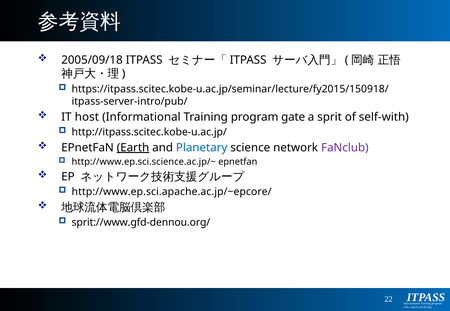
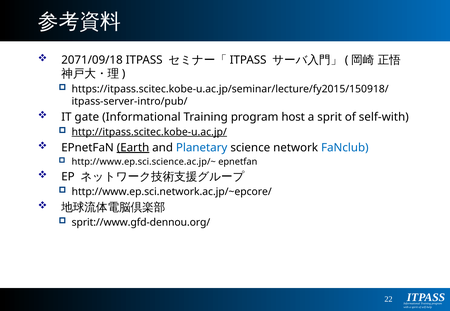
2005/09/18: 2005/09/18 -> 2071/09/18
host: host -> gate
gate: gate -> host
http://itpass.scitec.kobe-u.ac.jp/ underline: none -> present
FaNclub colour: purple -> blue
http://www.ep.sci.apache.ac.jp/~epcore/: http://www.ep.sci.apache.ac.jp/~epcore/ -> http://www.ep.sci.network.ac.jp/~epcore/
